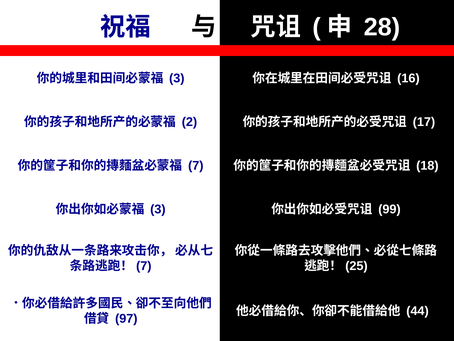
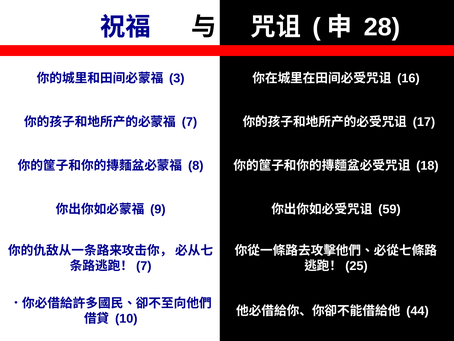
2: 2 -> 7
7: 7 -> 8
3 at (158, 209): 3 -> 9
99: 99 -> 59
97: 97 -> 10
